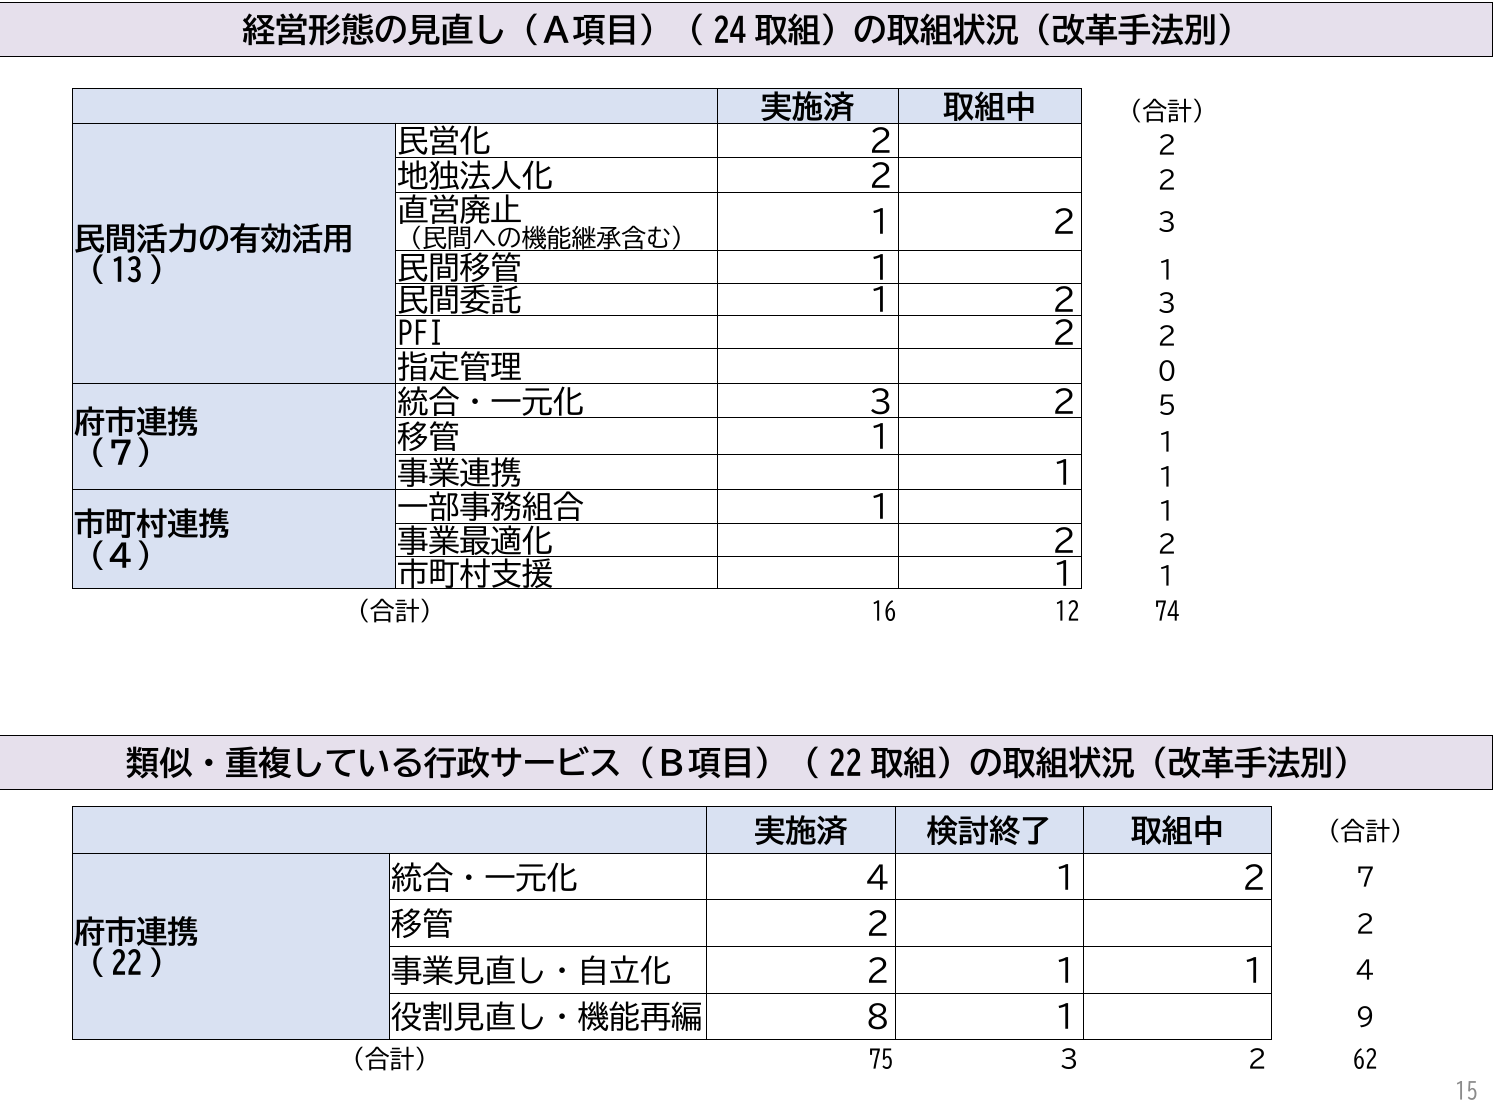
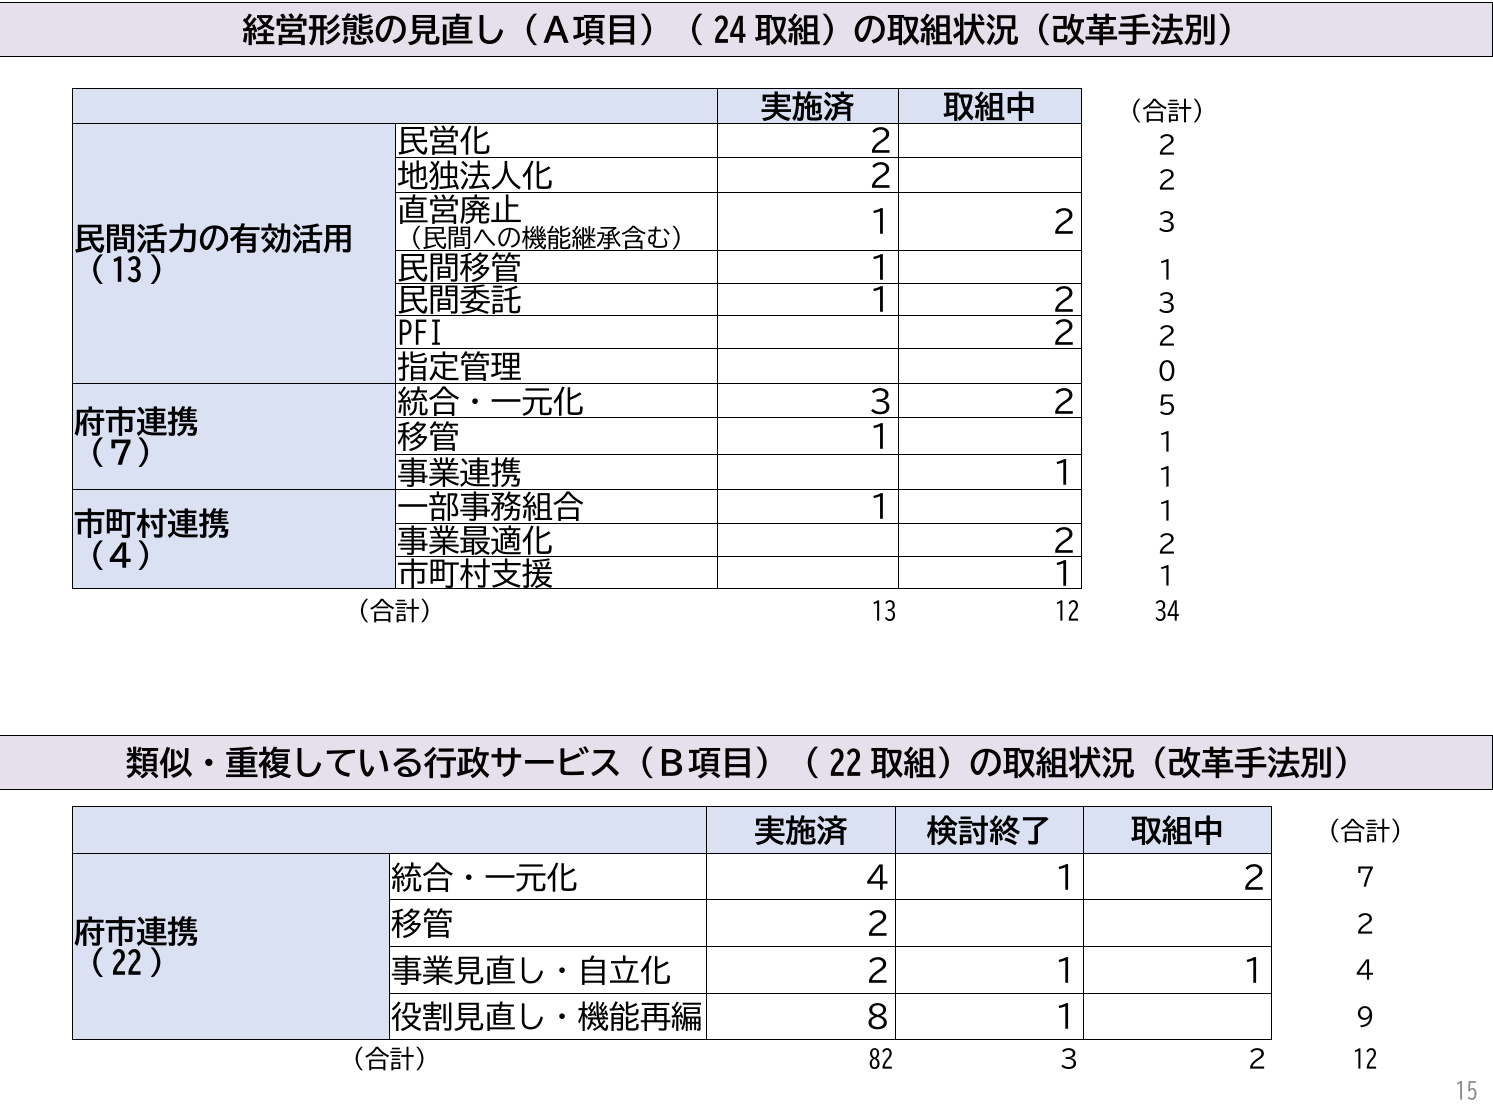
16: 16 -> 13
74: 74 -> 34
75: 75 -> 82
２ 62: 62 -> 12
